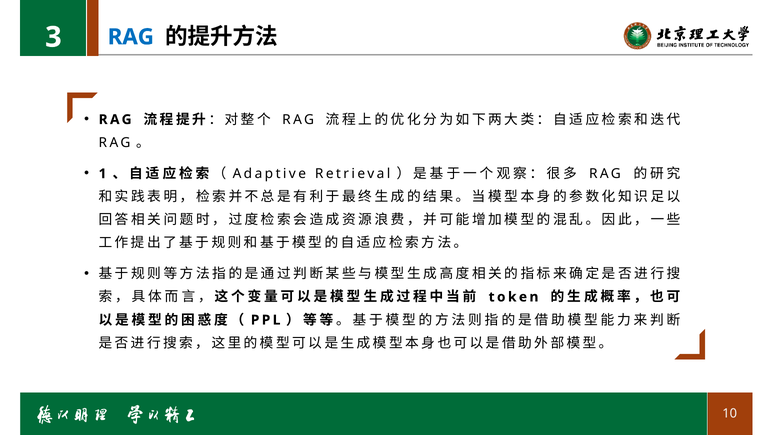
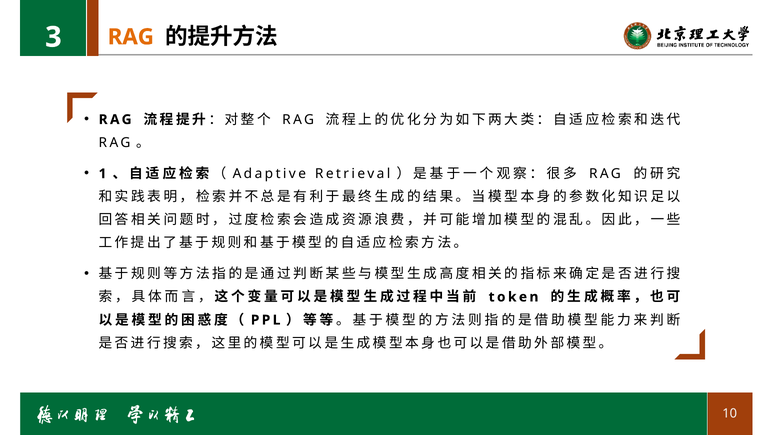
RAG at (131, 37) colour: blue -> orange
